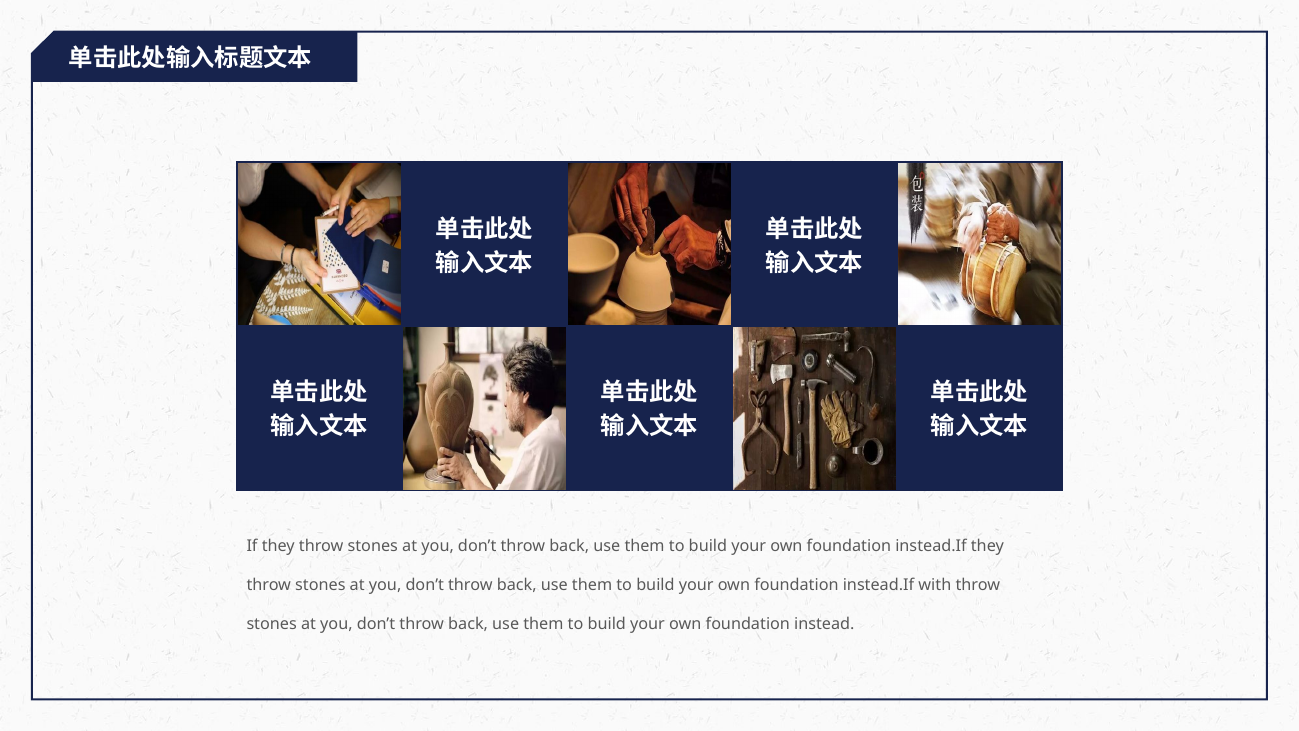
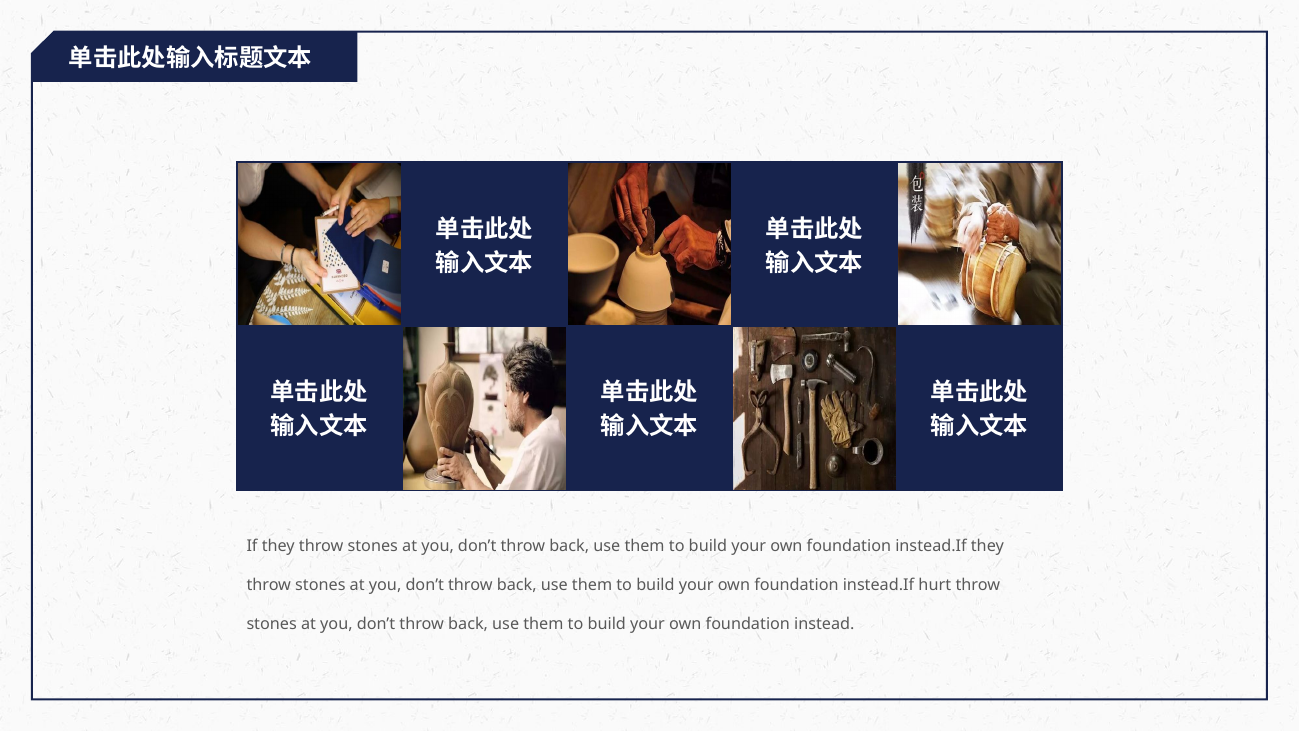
with: with -> hurt
